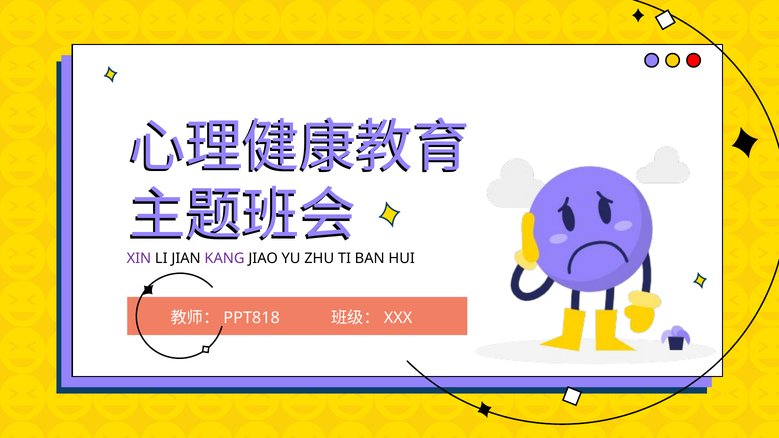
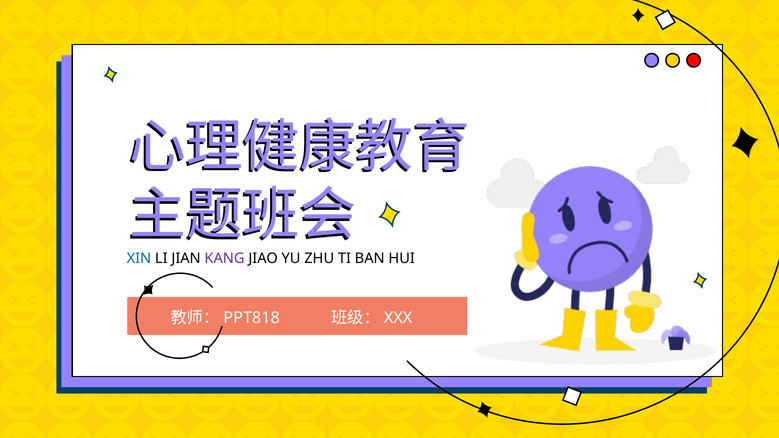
XIN colour: purple -> blue
